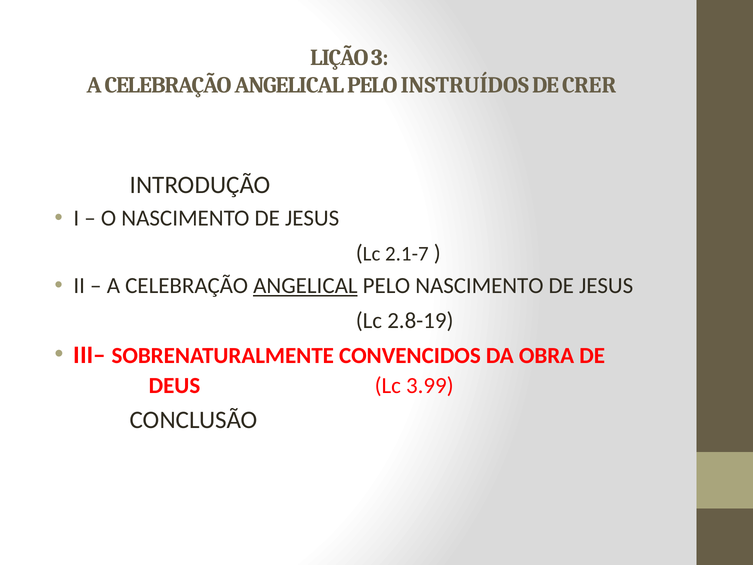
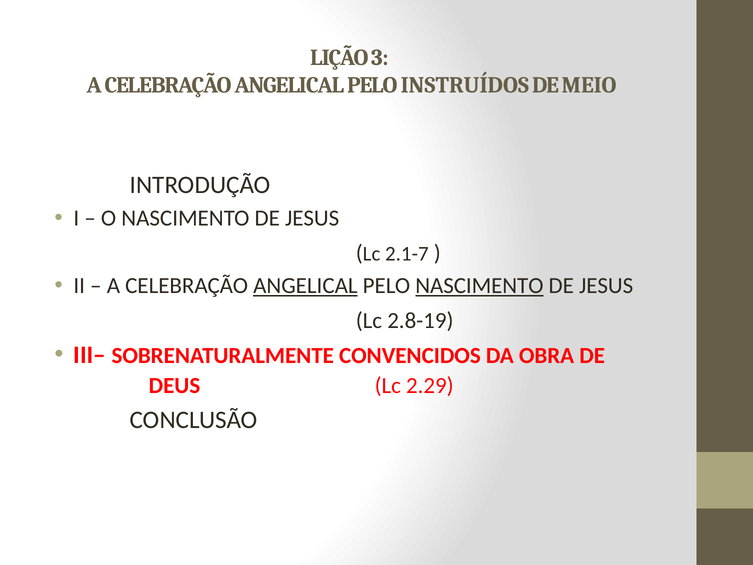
CRER: CRER -> MEIO
NASCIMENTO at (479, 286) underline: none -> present
3.99: 3.99 -> 2.29
